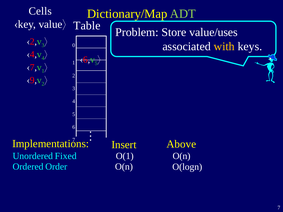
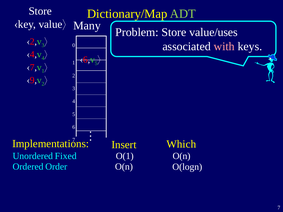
Cells at (40, 11): Cells -> Store
Table: Table -> Many
with colour: yellow -> pink
Above: Above -> Which
